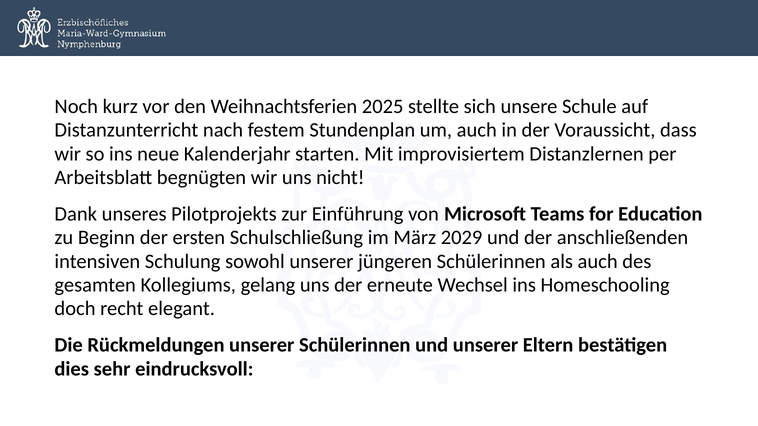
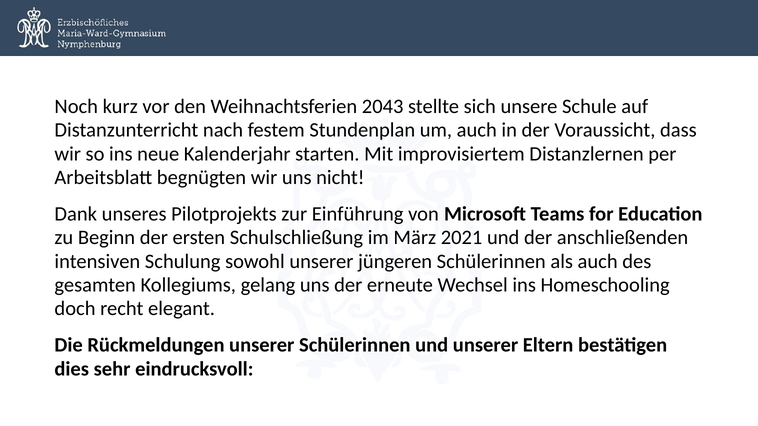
2025: 2025 -> 2043
2029: 2029 -> 2021
